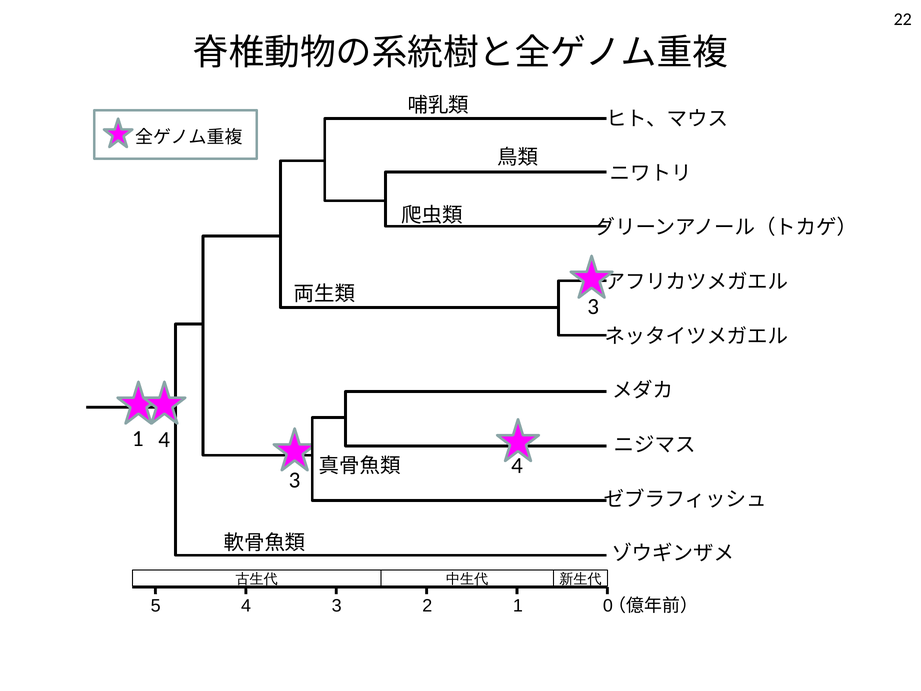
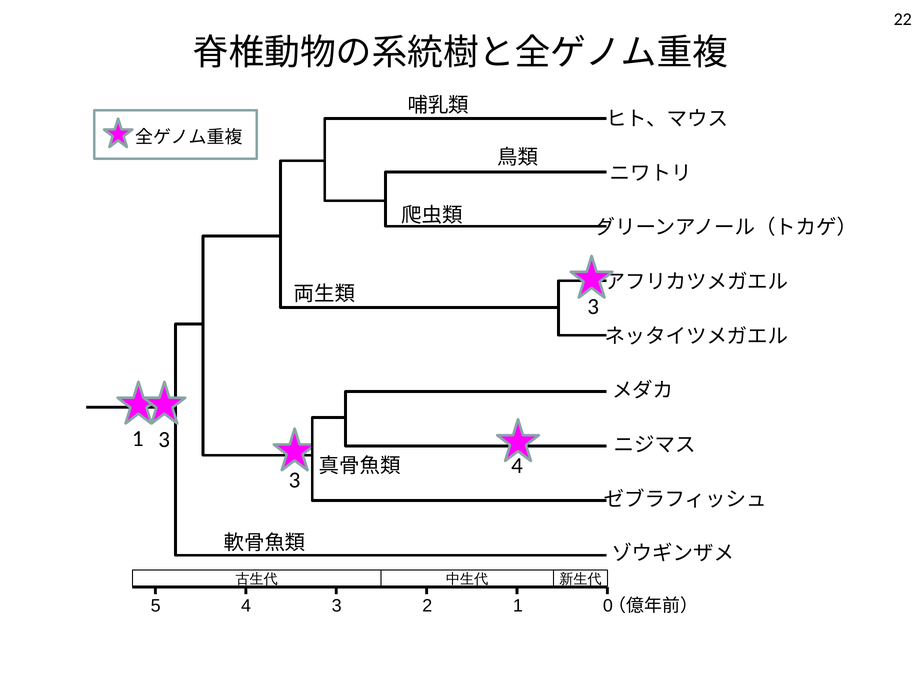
1 4: 4 -> 3
